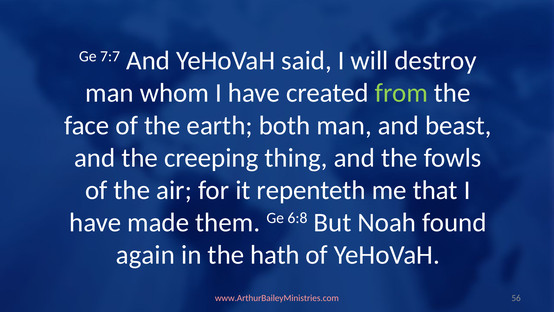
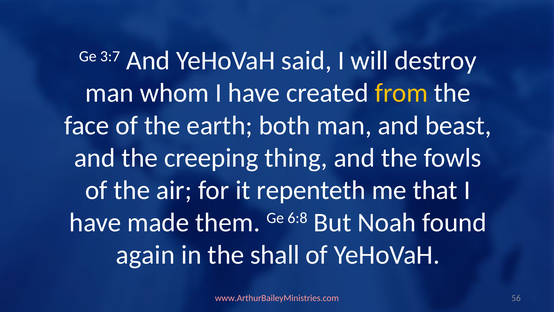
7:7: 7:7 -> 3:7
from colour: light green -> yellow
hath: hath -> shall
